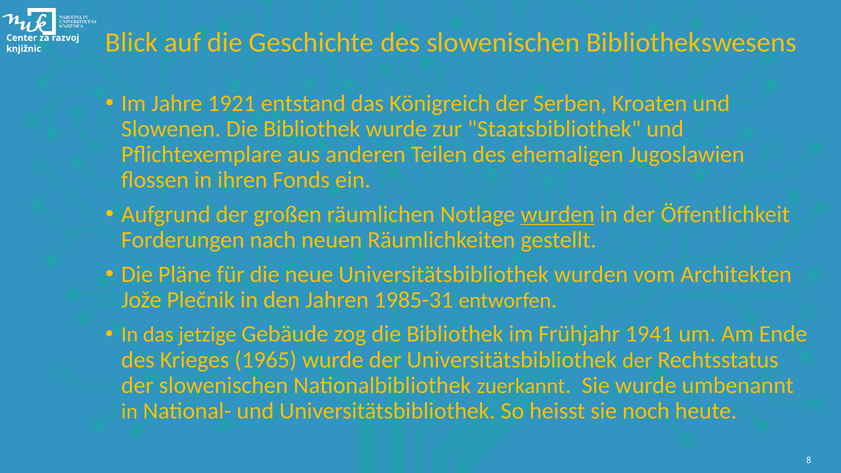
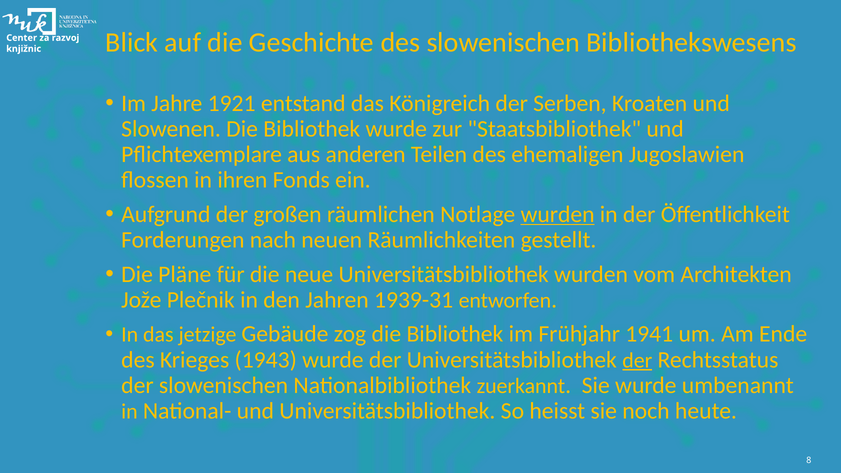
1985-31: 1985-31 -> 1939-31
1965: 1965 -> 1943
der at (637, 360) underline: none -> present
